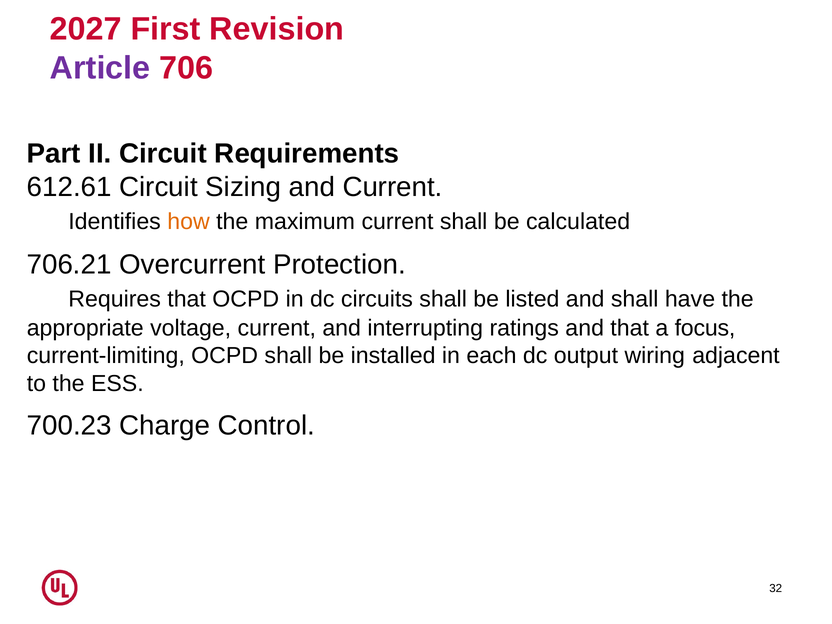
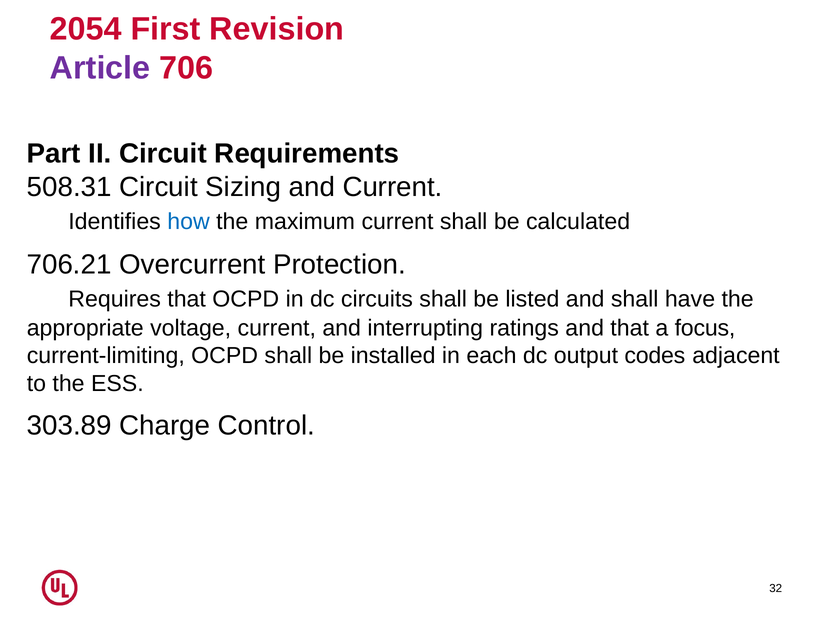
2027: 2027 -> 2054
612.61: 612.61 -> 508.31
how colour: orange -> blue
wiring: wiring -> codes
700.23: 700.23 -> 303.89
